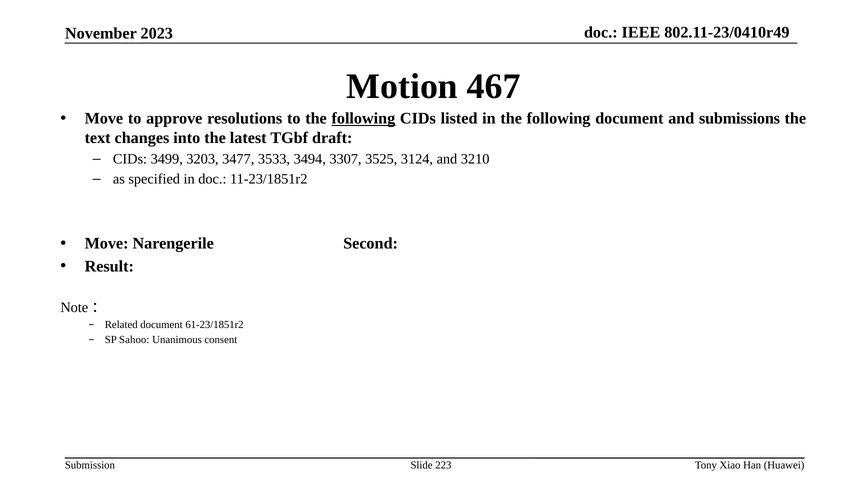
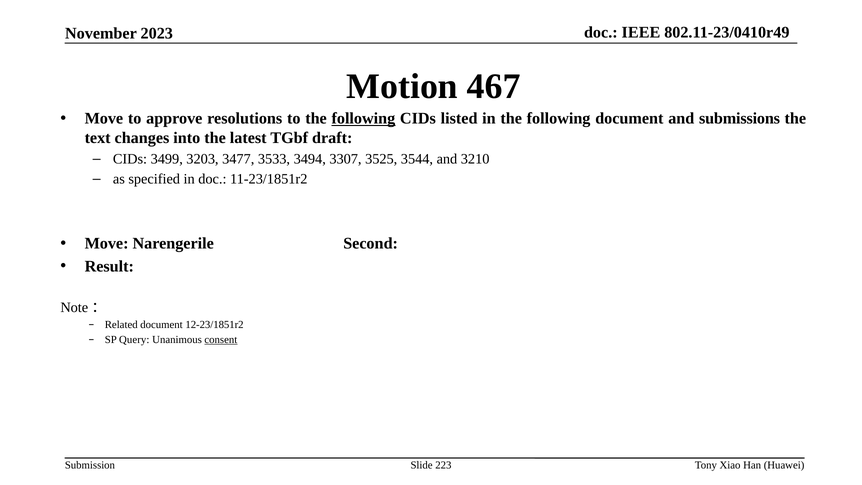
3124: 3124 -> 3544
61-23/1851r2: 61-23/1851r2 -> 12-23/1851r2
Sahoo: Sahoo -> Query
consent underline: none -> present
